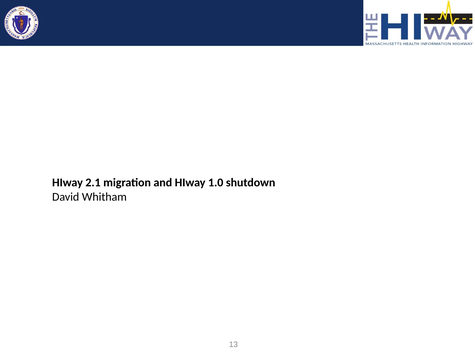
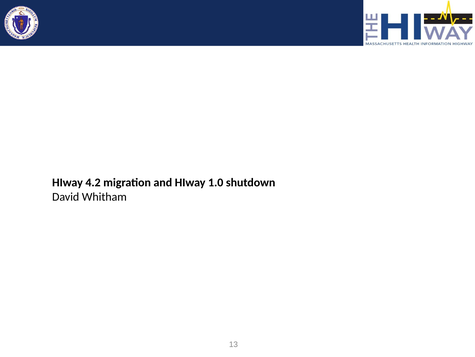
2.1: 2.1 -> 4.2
